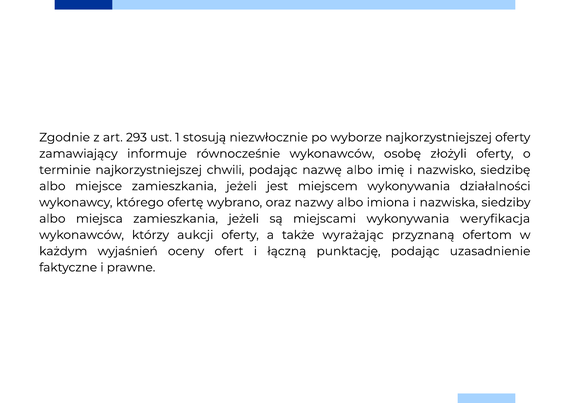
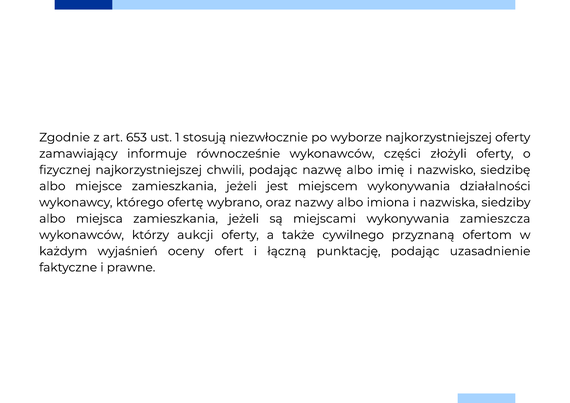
293: 293 -> 653
osobę: osobę -> części
terminie: terminie -> fizycznej
weryfikacja: weryfikacja -> zamieszcza
wyrażając: wyrażając -> cywilnego
